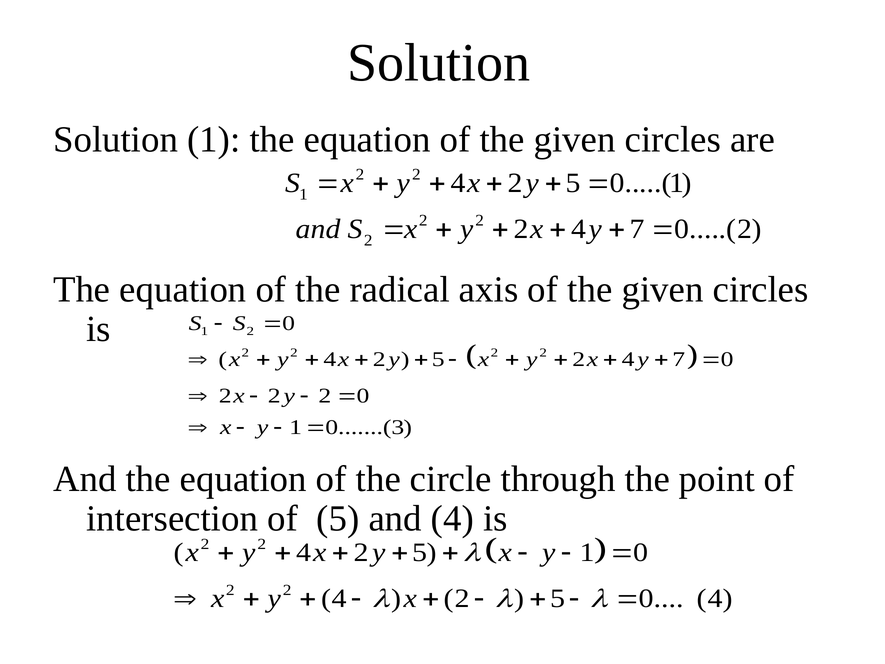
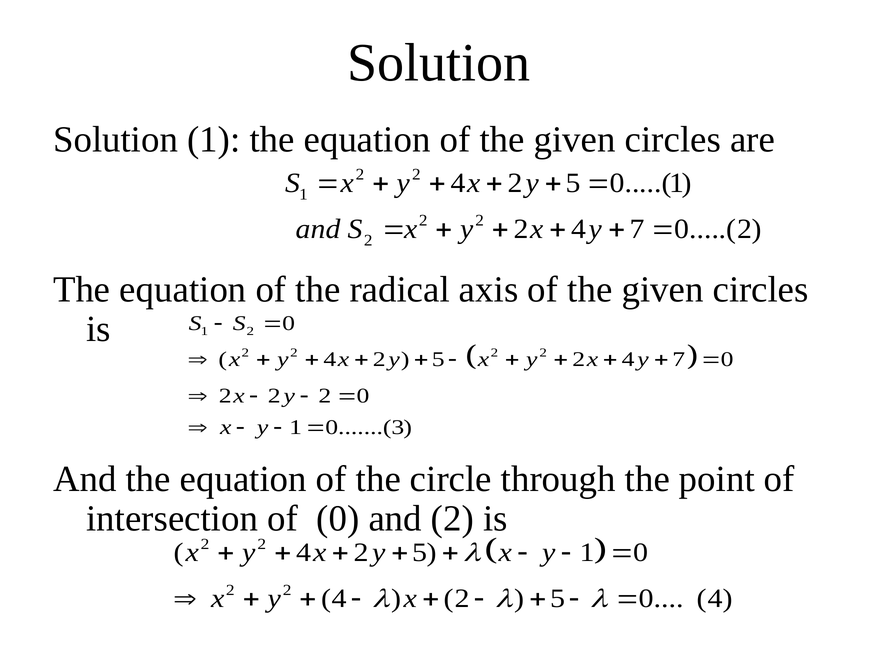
of 5: 5 -> 0
and 4: 4 -> 2
